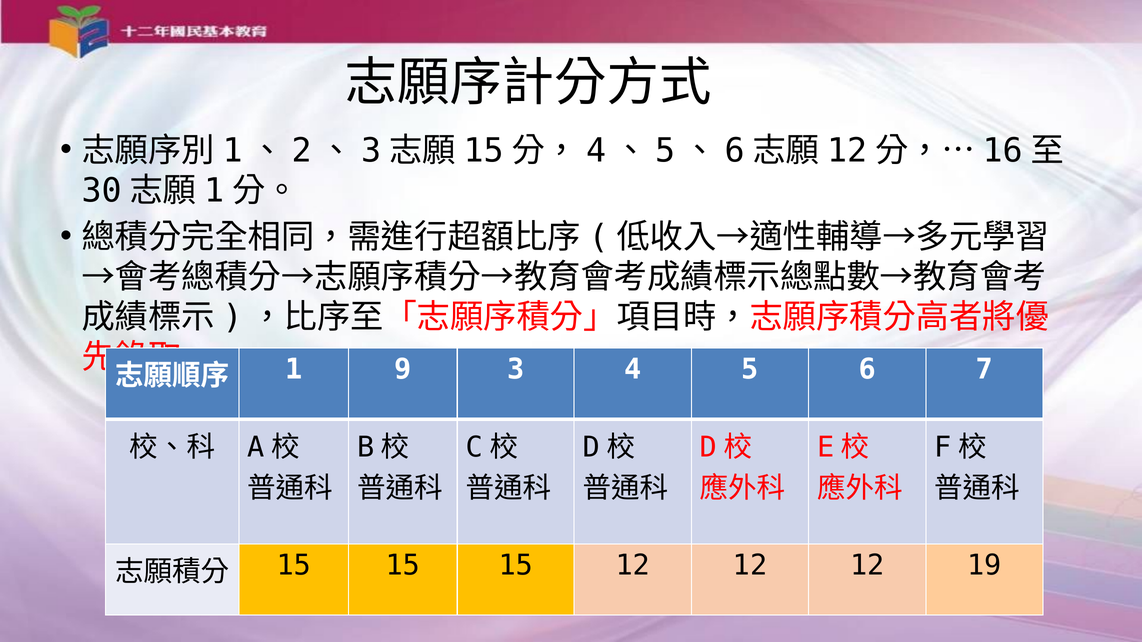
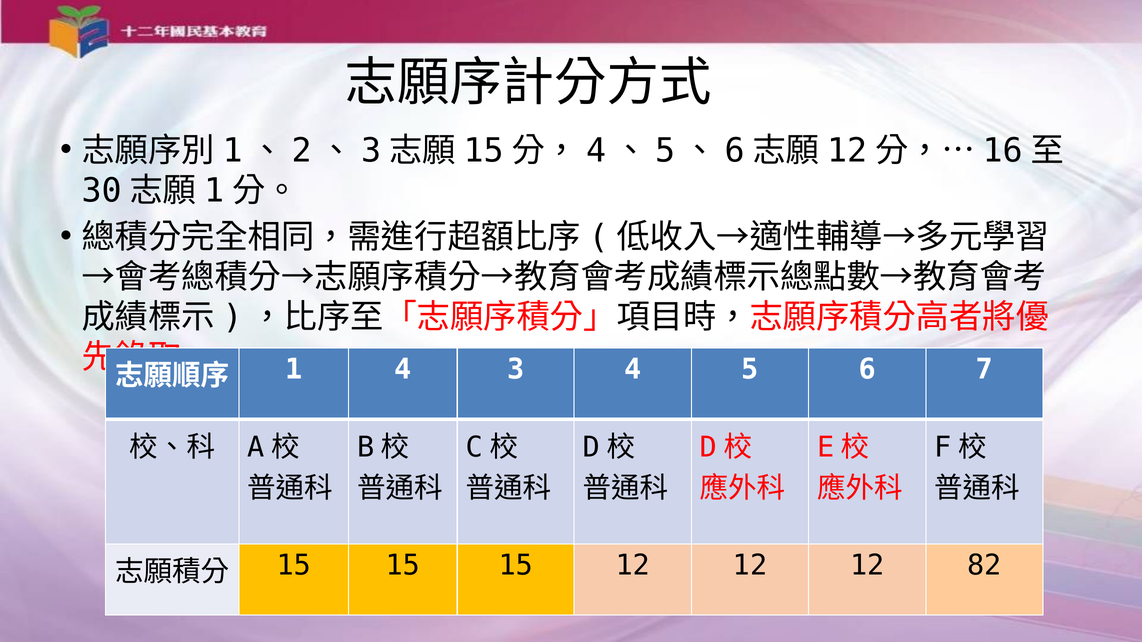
1 9: 9 -> 4
19: 19 -> 82
